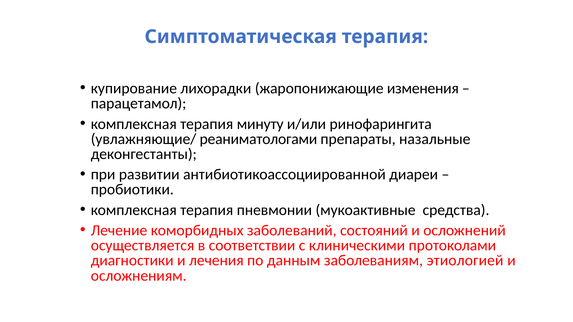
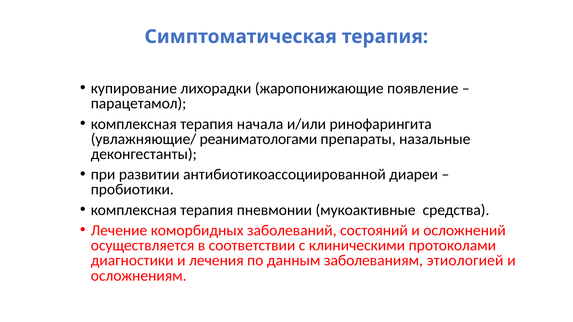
изменения: изменения -> появление
минуту: минуту -> начала
